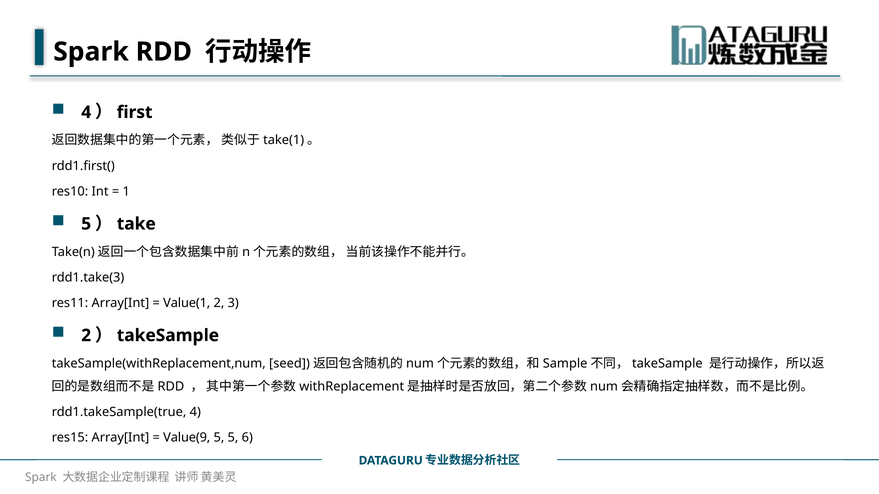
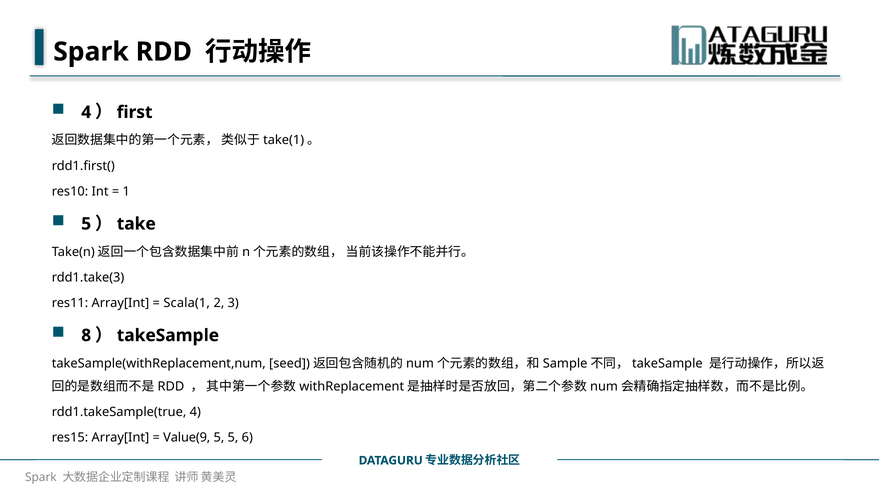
Value(1: Value(1 -> Scala(1
2 at (86, 335): 2 -> 8
